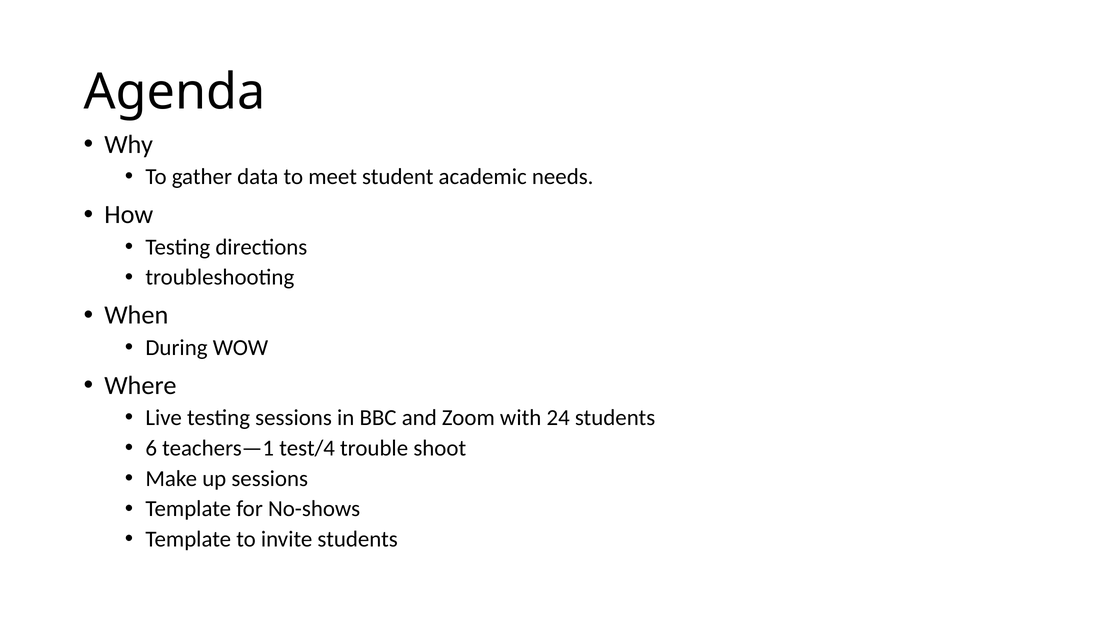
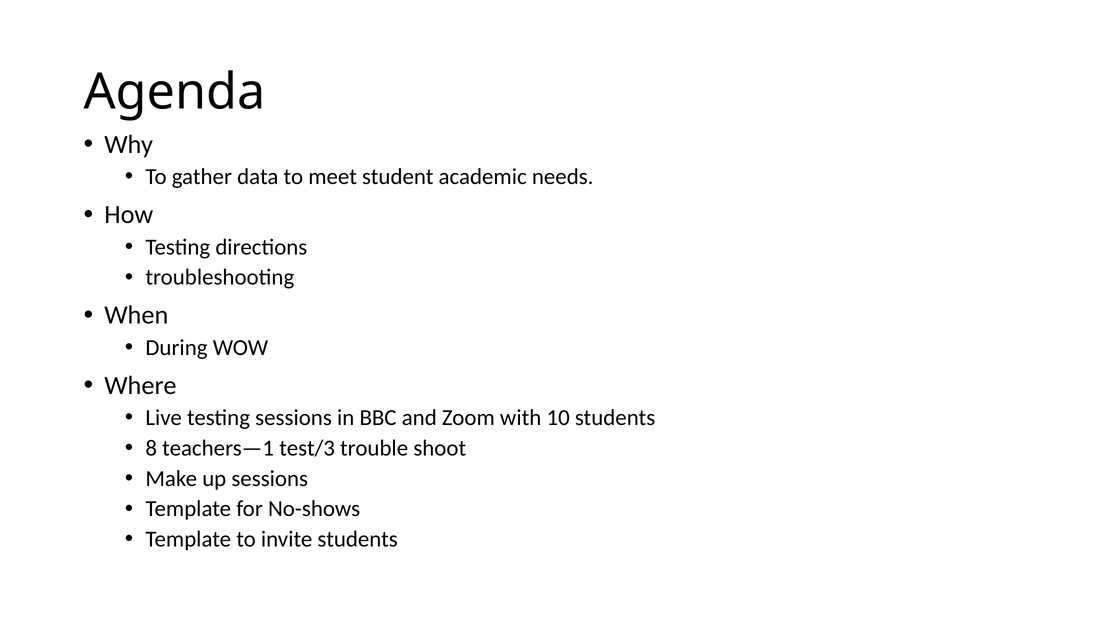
24: 24 -> 10
6: 6 -> 8
test/4: test/4 -> test/3
